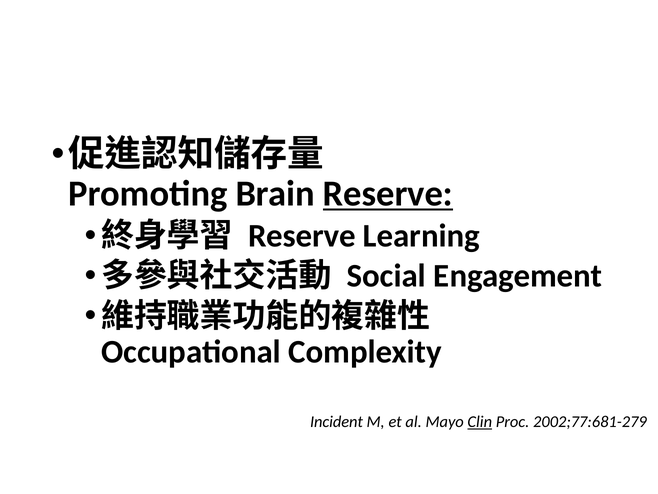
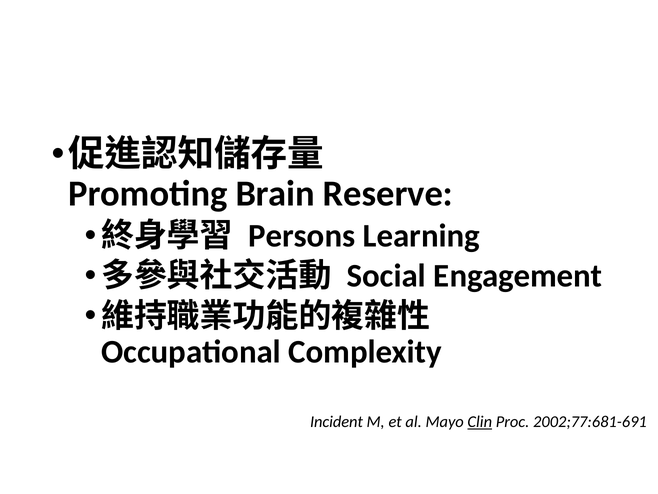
Reserve at (388, 194) underline: present -> none
Reserve at (302, 236): Reserve -> Persons
2002;77:681-279: 2002;77:681-279 -> 2002;77:681-691
